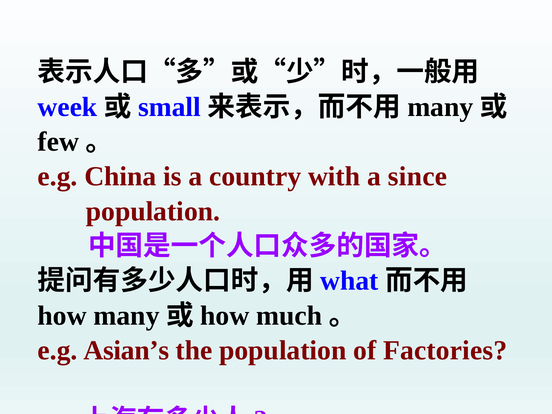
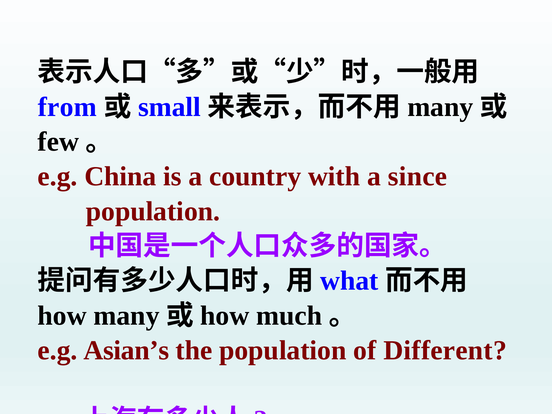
week: week -> from
Factories: Factories -> Different
